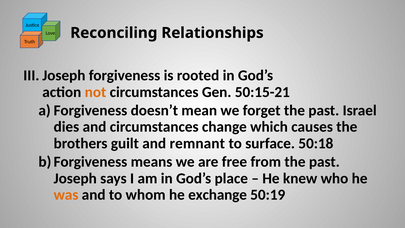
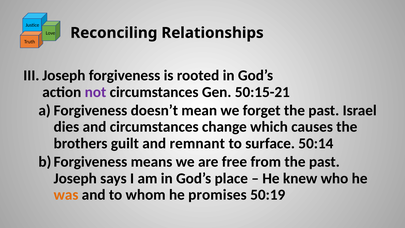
not colour: orange -> purple
50:18: 50:18 -> 50:14
exchange: exchange -> promises
